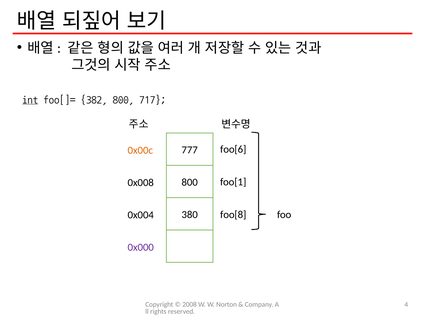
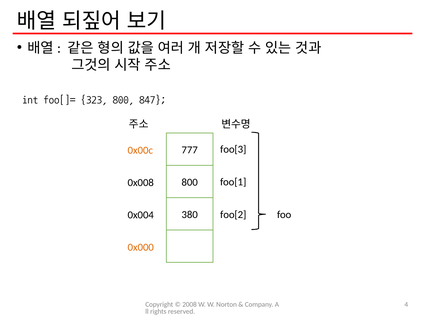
int underline: present -> none
382: 382 -> 323
717: 717 -> 847
foo[6: foo[6 -> foo[3
foo[8: foo[8 -> foo[2
0x000 colour: purple -> orange
